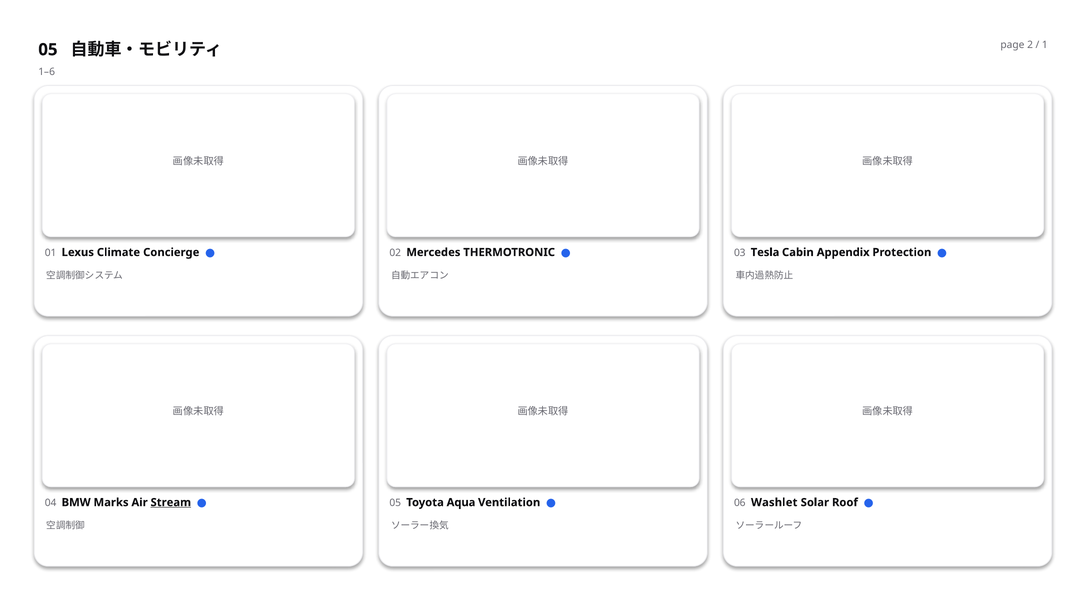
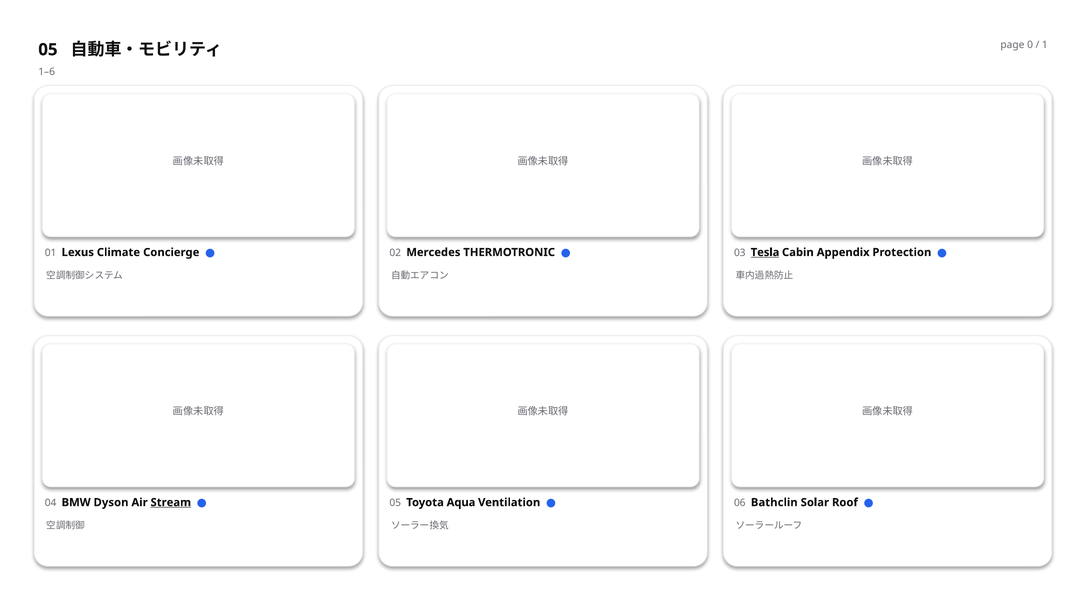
2: 2 -> 0
Tesla underline: none -> present
Marks: Marks -> Dyson
Washlet: Washlet -> Bathclin
